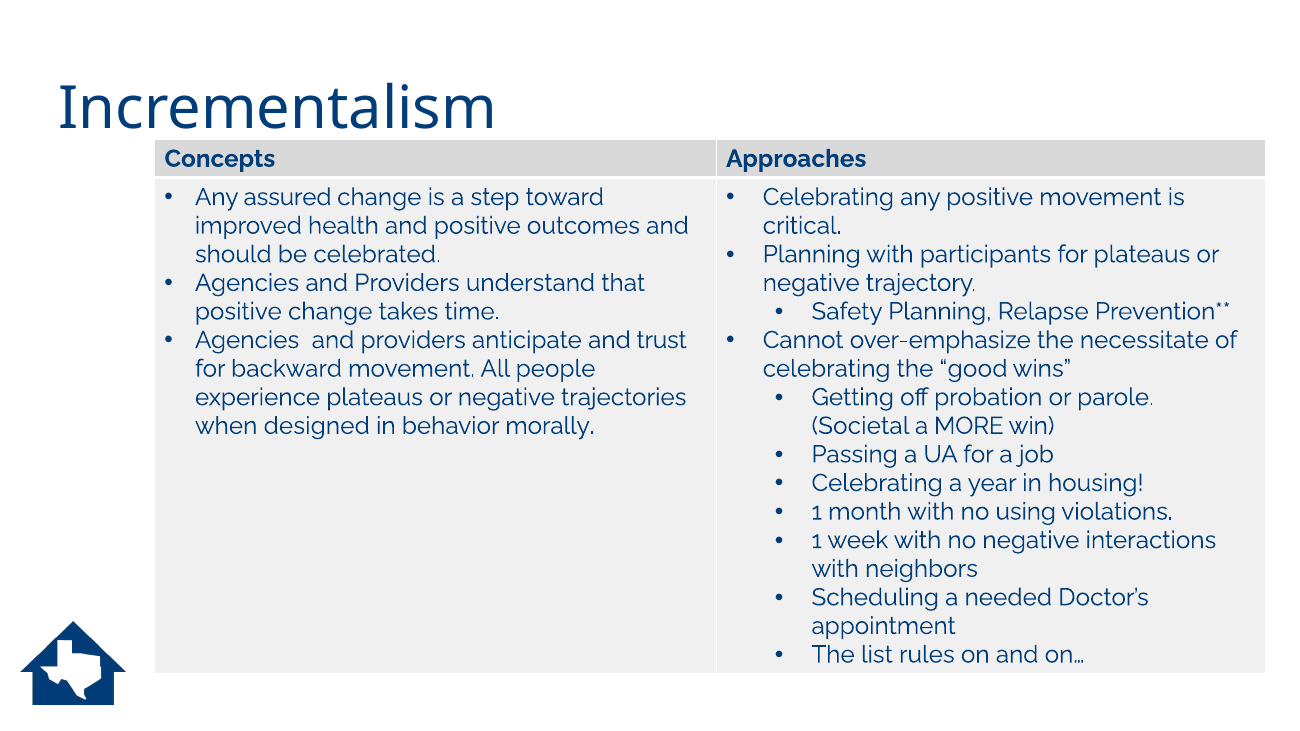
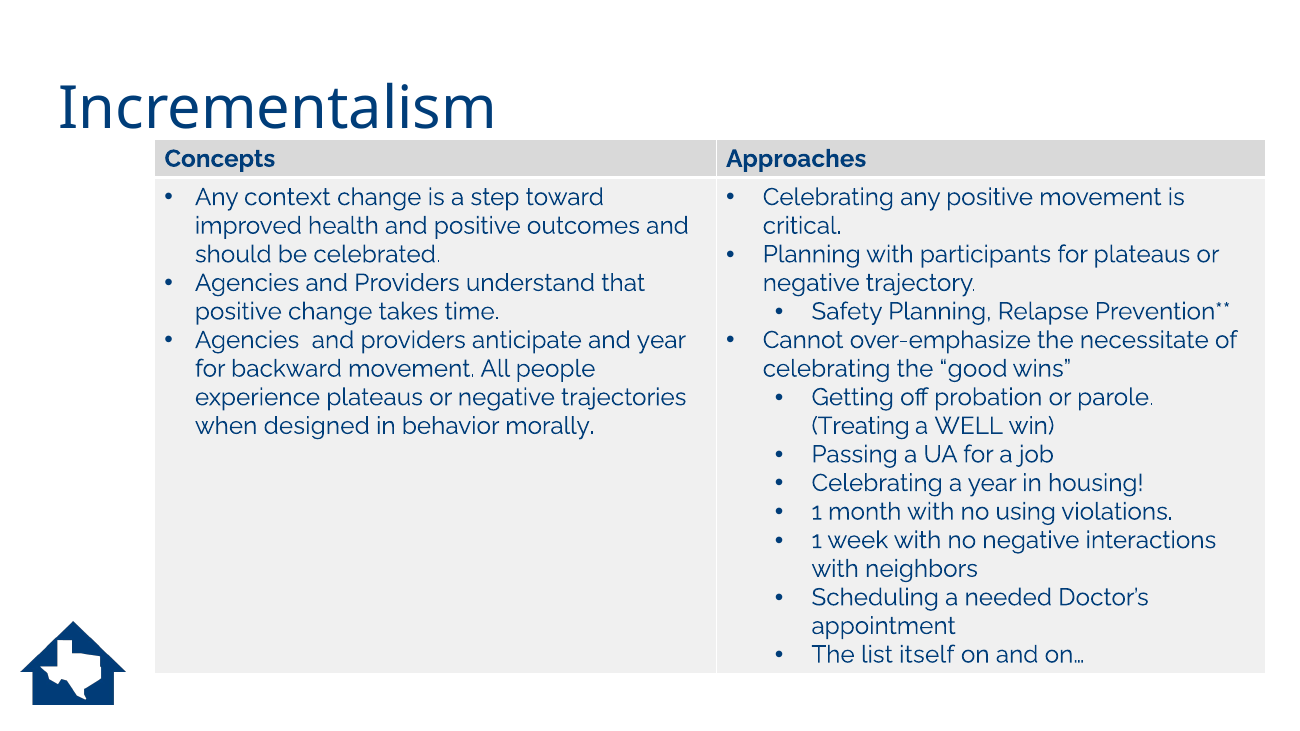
assured: assured -> context
and trust: trust -> year
Societal: Societal -> Treating
MORE: MORE -> WELL
rules: rules -> itself
